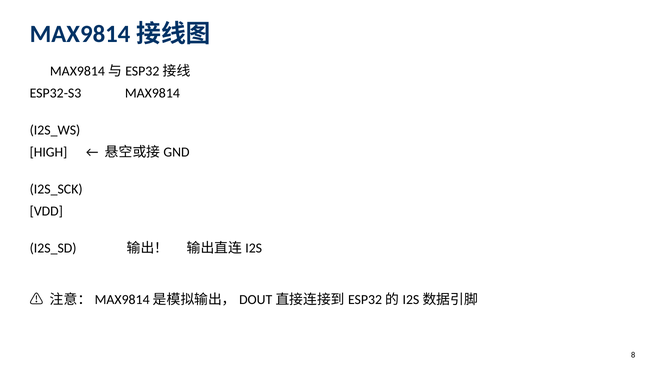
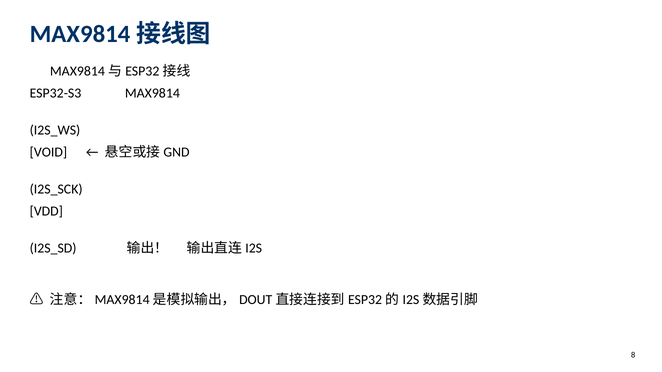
HIGH: HIGH -> VOID
